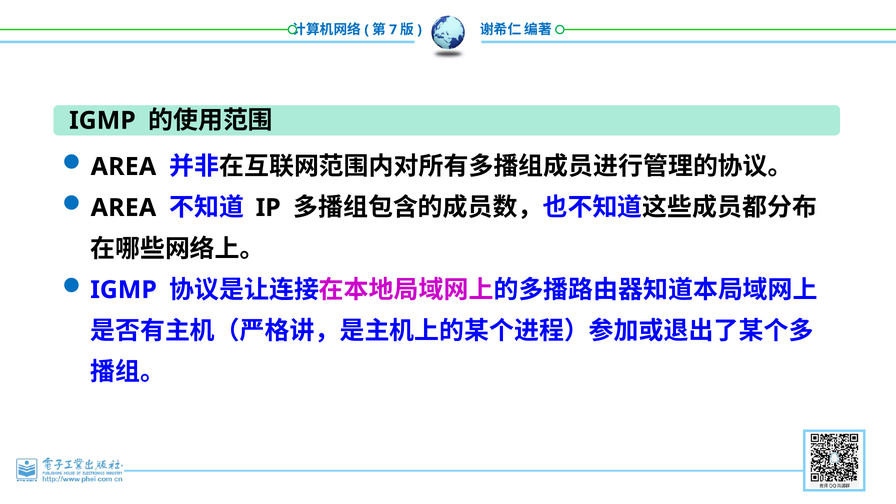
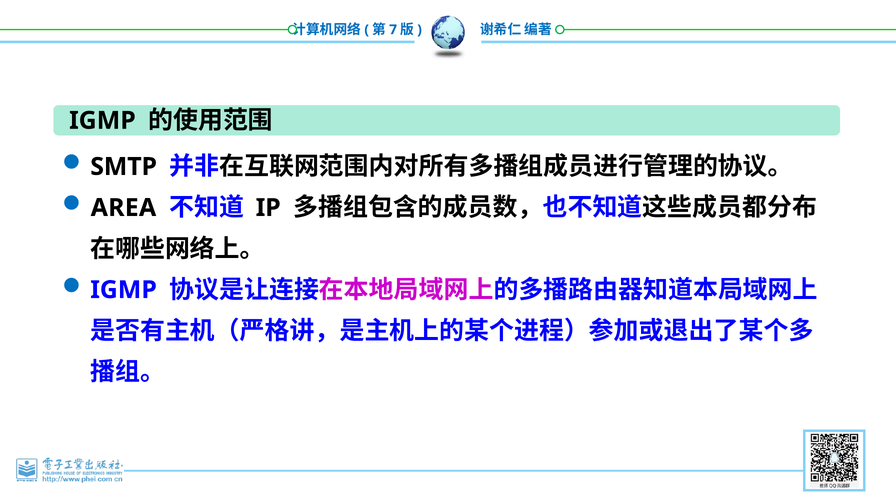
AREA at (123, 167): AREA -> SMTP
